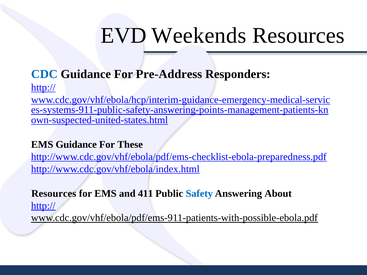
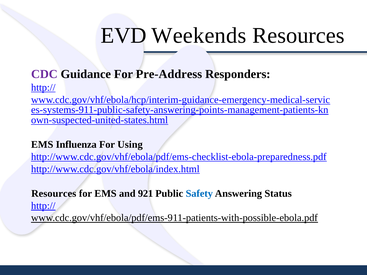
CDC colour: blue -> purple
EMS Guidance: Guidance -> Influenza
These: These -> Using
411: 411 -> 921
About: About -> Status
